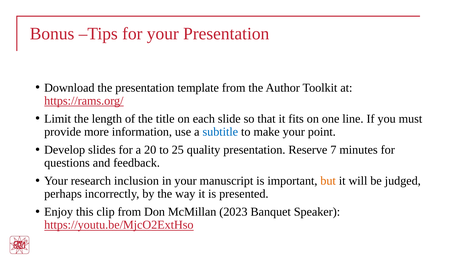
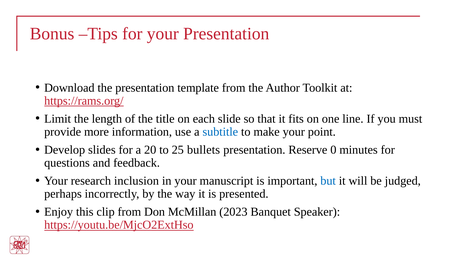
quality: quality -> bullets
7: 7 -> 0
but colour: orange -> blue
